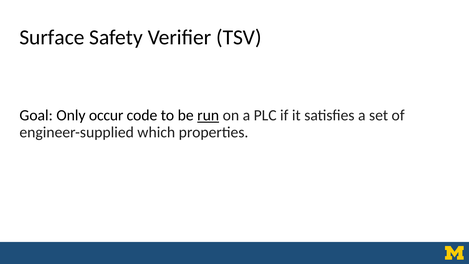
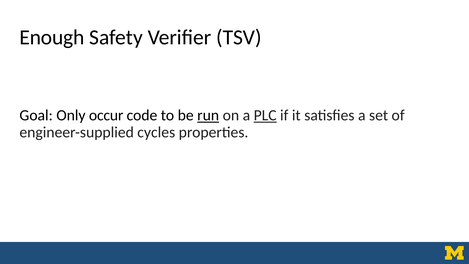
Surface: Surface -> Enough
PLC underline: none -> present
which: which -> cycles
